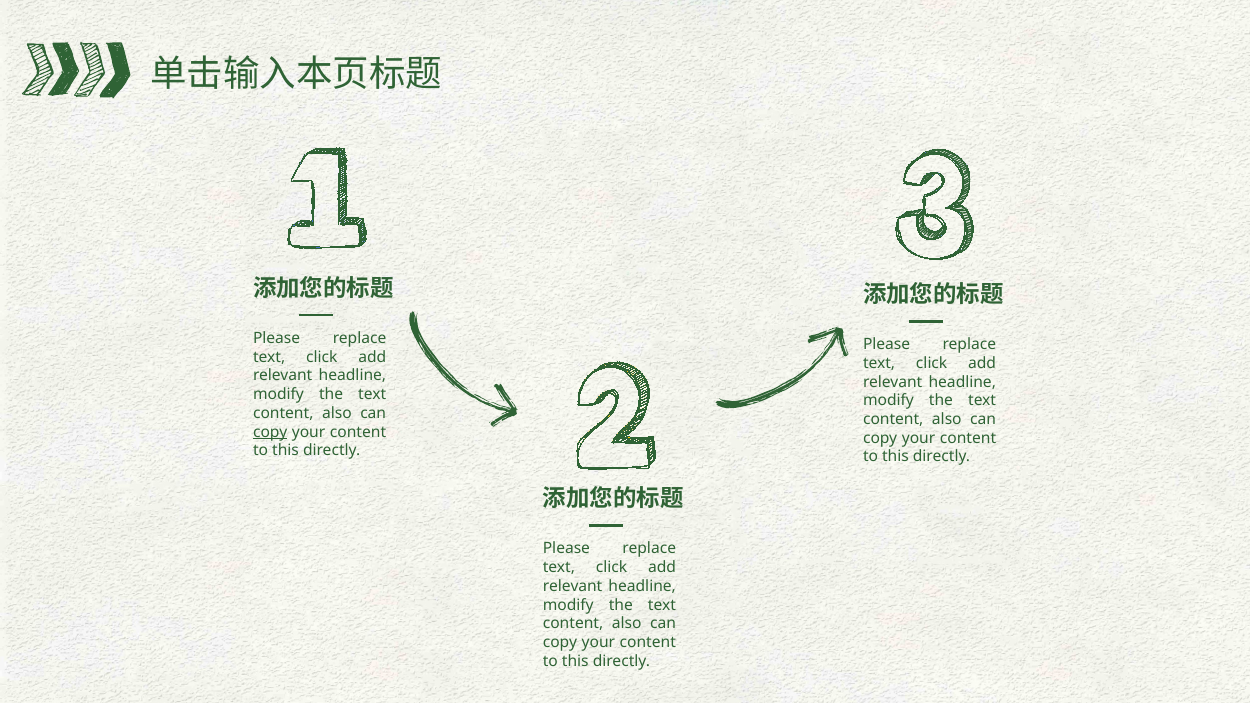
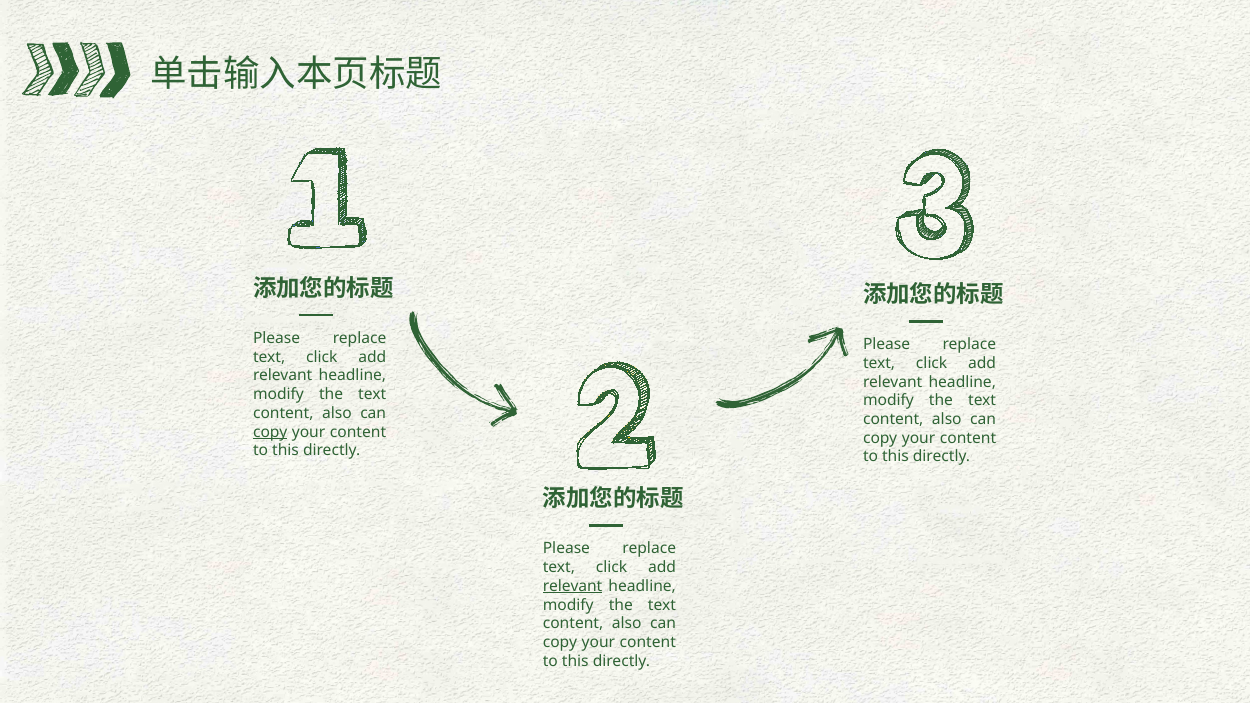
relevant at (573, 586) underline: none -> present
